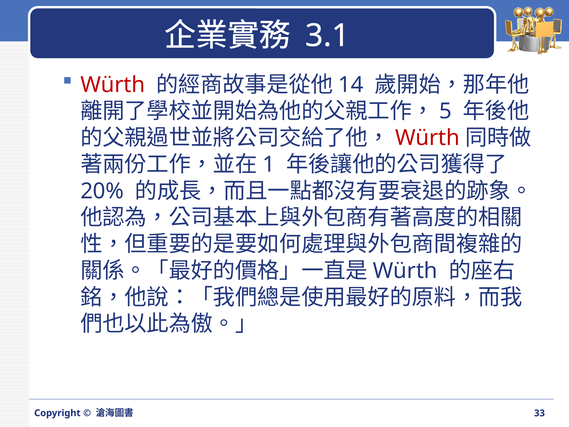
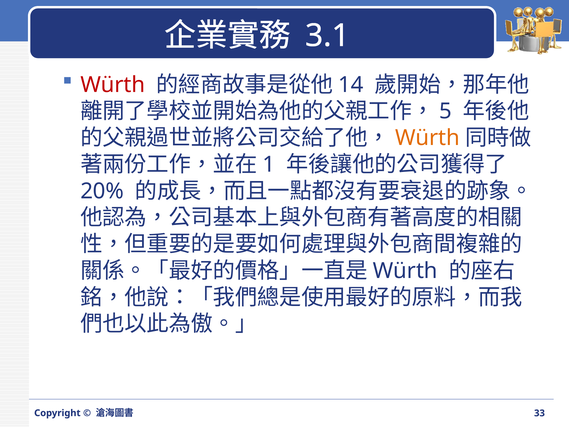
Würth at (427, 138) colour: red -> orange
